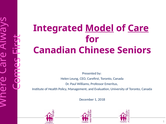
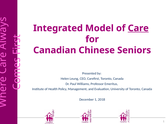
Model underline: present -> none
